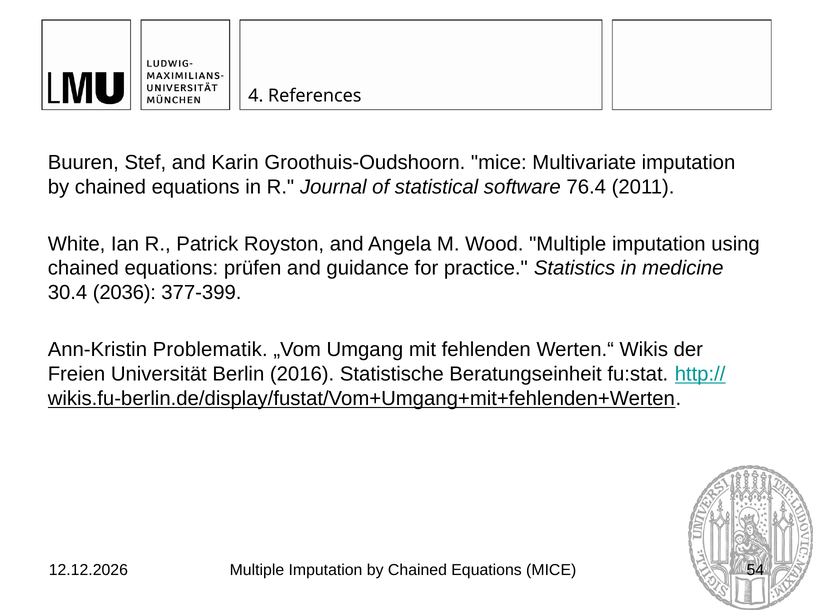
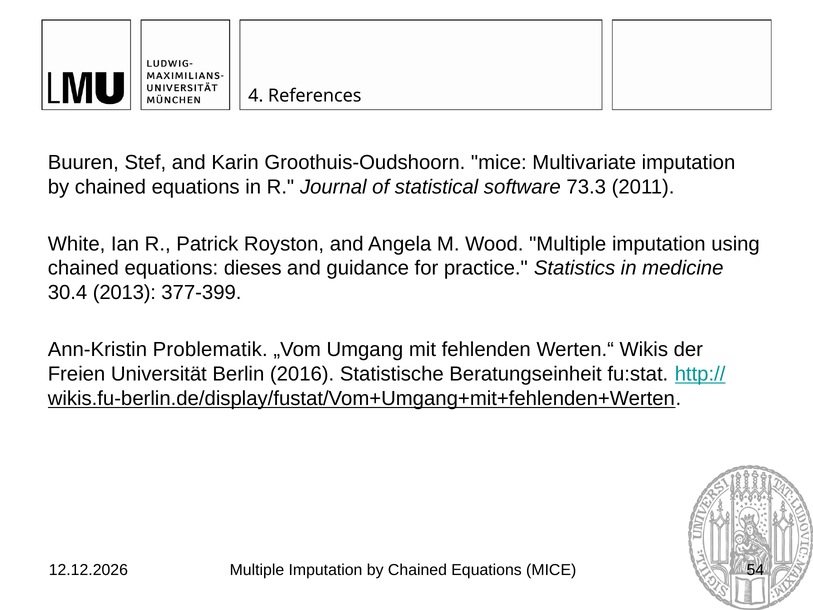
76.4: 76.4 -> 73.3
prüfen: prüfen -> dieses
2036: 2036 -> 2013
